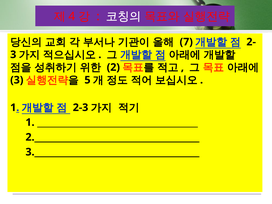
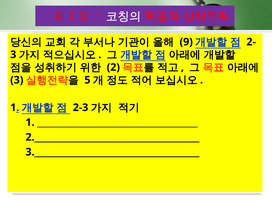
7: 7 -> 9
